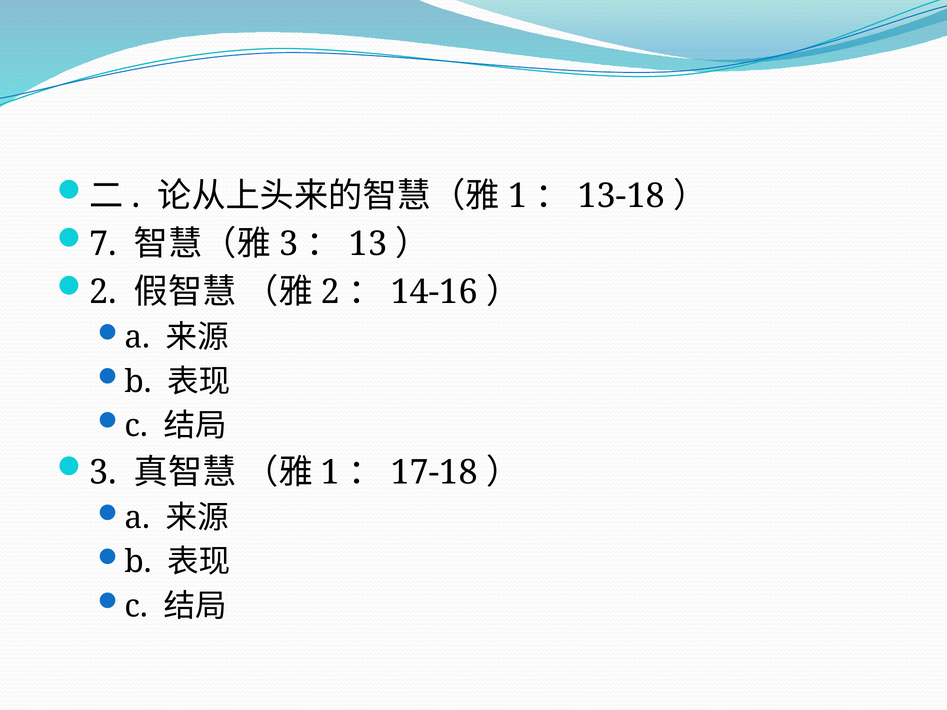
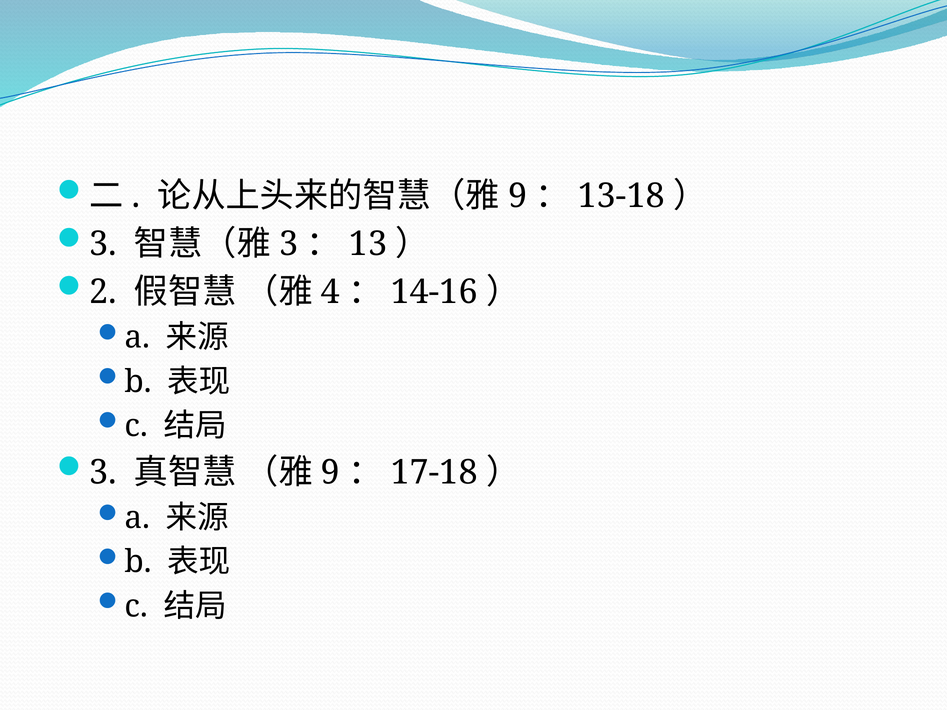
1 at (518, 196): 1 -> 9
7 at (103, 244): 7 -> 3
2 at (331, 292): 2 -> 4
1 at (331, 472): 1 -> 9
